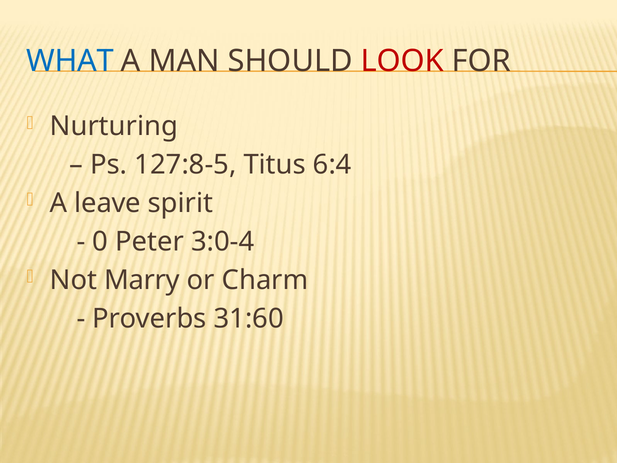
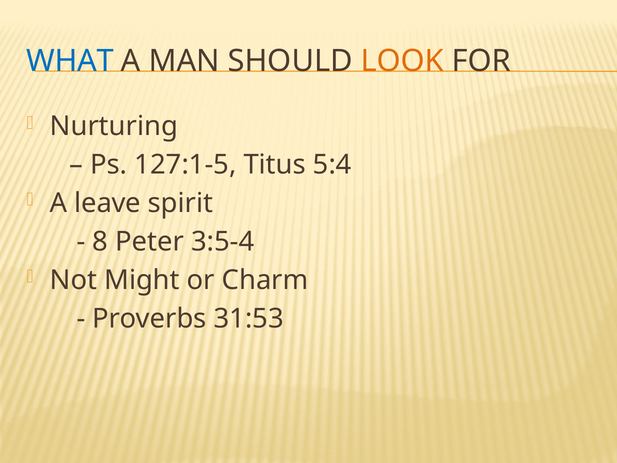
LOOK colour: red -> orange
127:8-5: 127:8-5 -> 127:1-5
6:4: 6:4 -> 5:4
0: 0 -> 8
3:0-4: 3:0-4 -> 3:5-4
Marry: Marry -> Might
31:60: 31:60 -> 31:53
